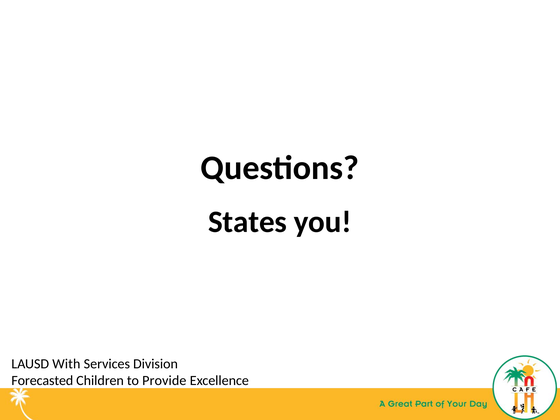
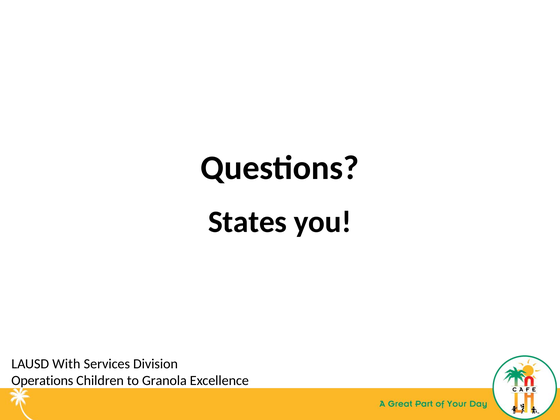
Forecasted: Forecasted -> Operations
Provide: Provide -> Granola
